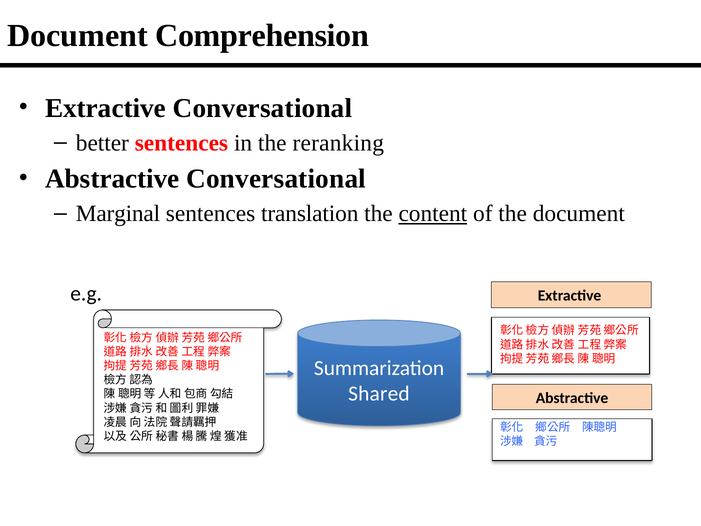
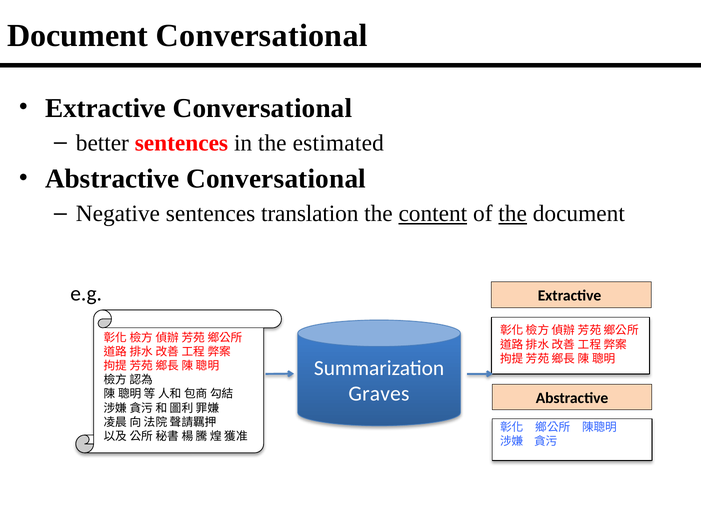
Document Comprehension: Comprehension -> Conversational
reranking: reranking -> estimated
Marginal: Marginal -> Negative
the at (513, 214) underline: none -> present
Shared: Shared -> Graves
